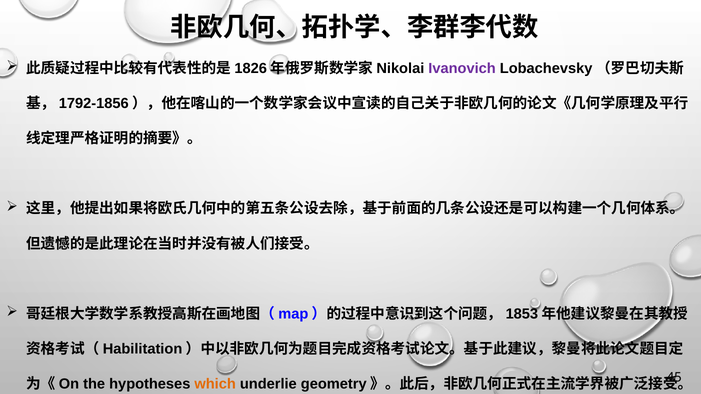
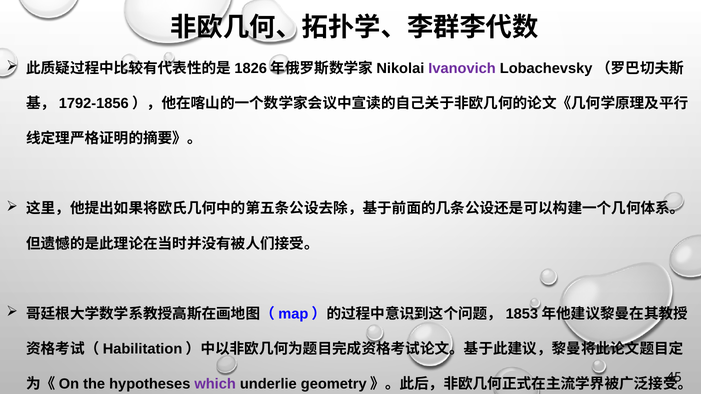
which colour: orange -> purple
